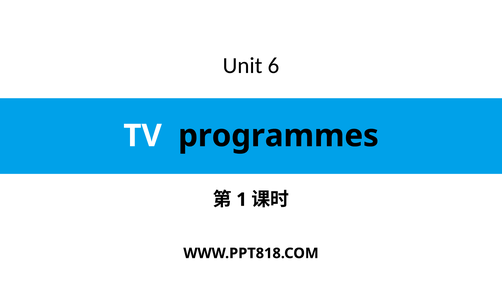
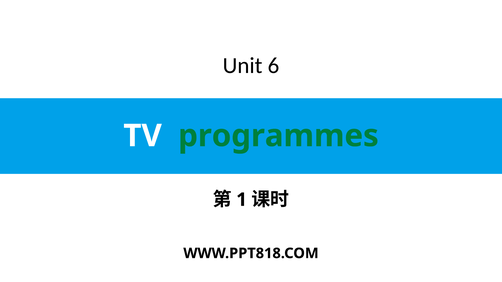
programmes colour: black -> green
